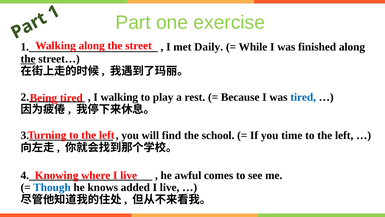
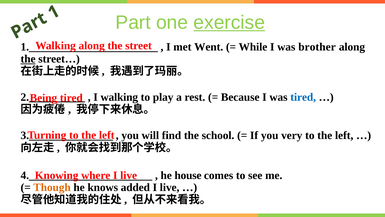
exercise underline: none -> present
Daily: Daily -> Went
finished: finished -> brother
time: time -> very
awful: awful -> house
Though colour: blue -> orange
